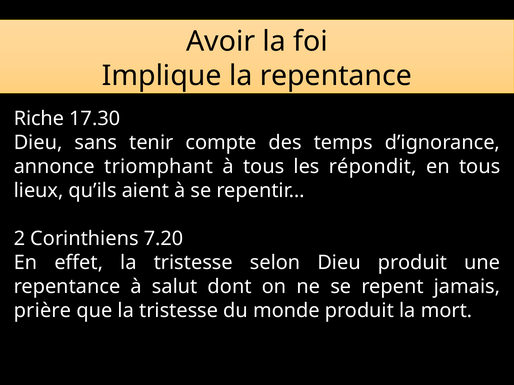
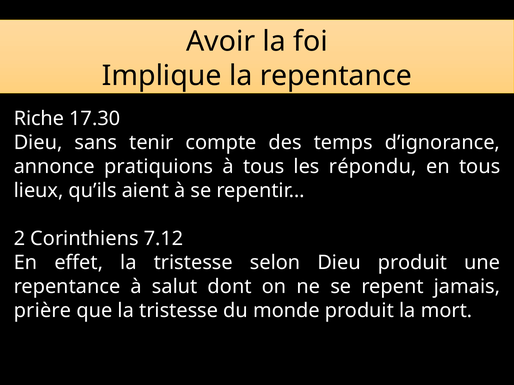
triomphant: triomphant -> pratiquions
répondit: répondit -> répondu
7.20: 7.20 -> 7.12
